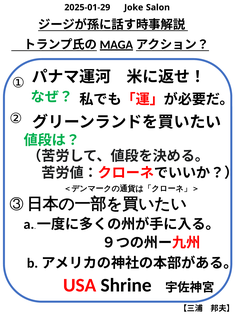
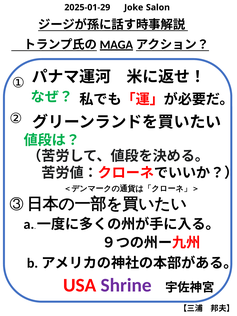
Shrine colour: black -> purple
